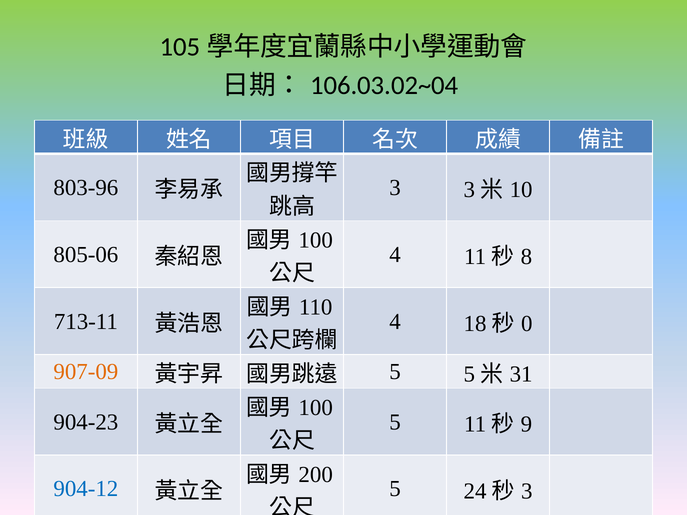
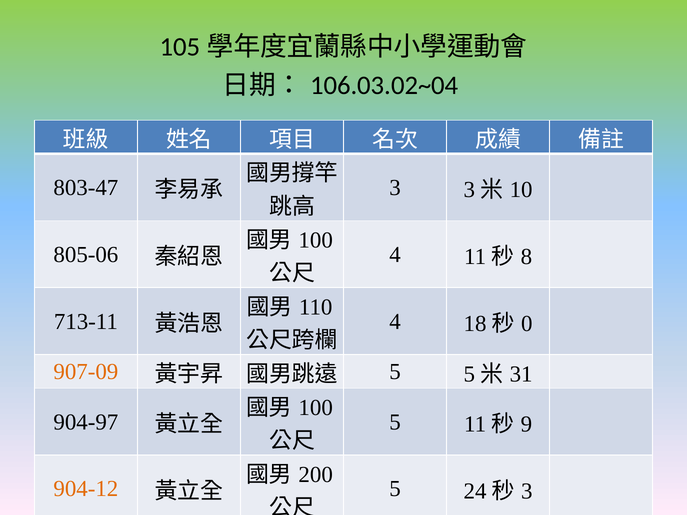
803-96: 803-96 -> 803-47
904-23: 904-23 -> 904-97
904-12 colour: blue -> orange
